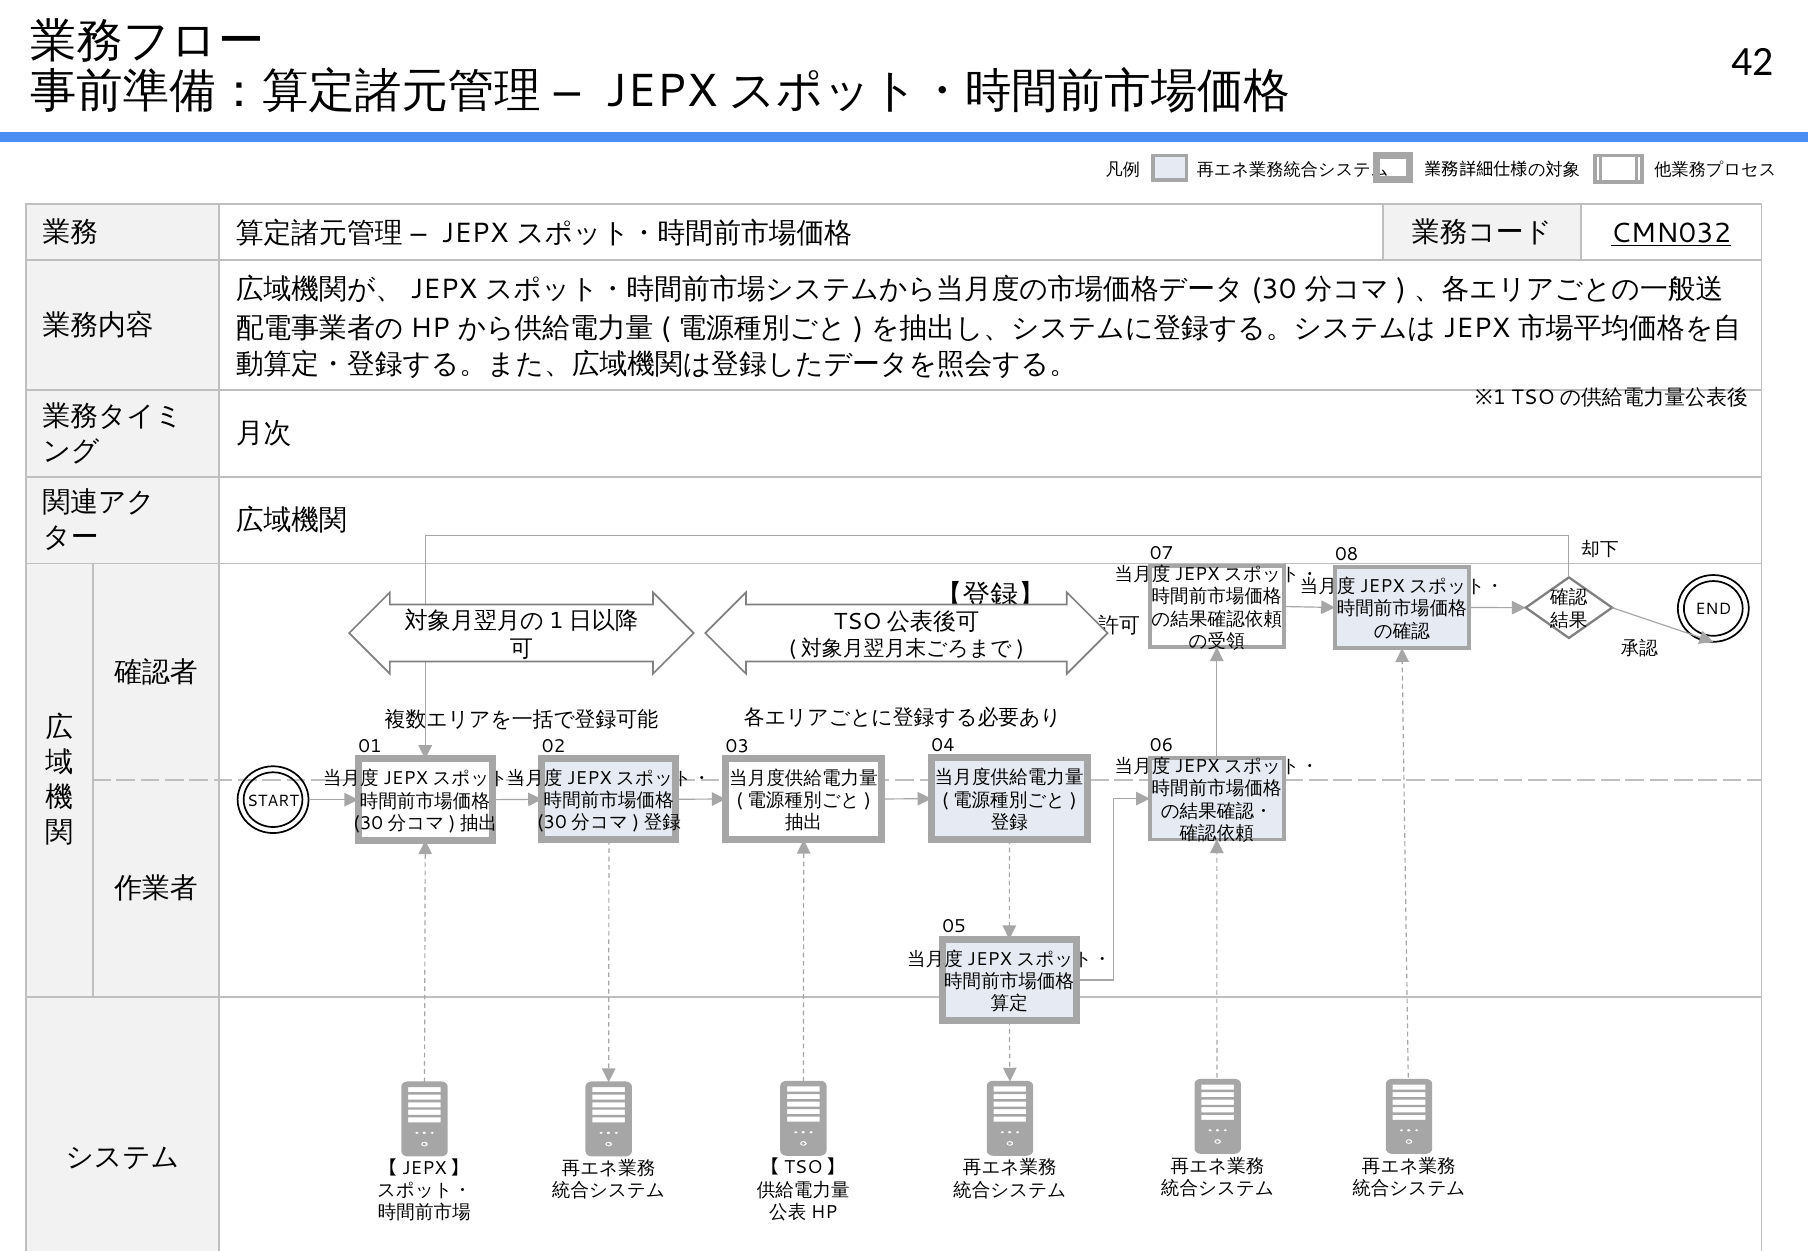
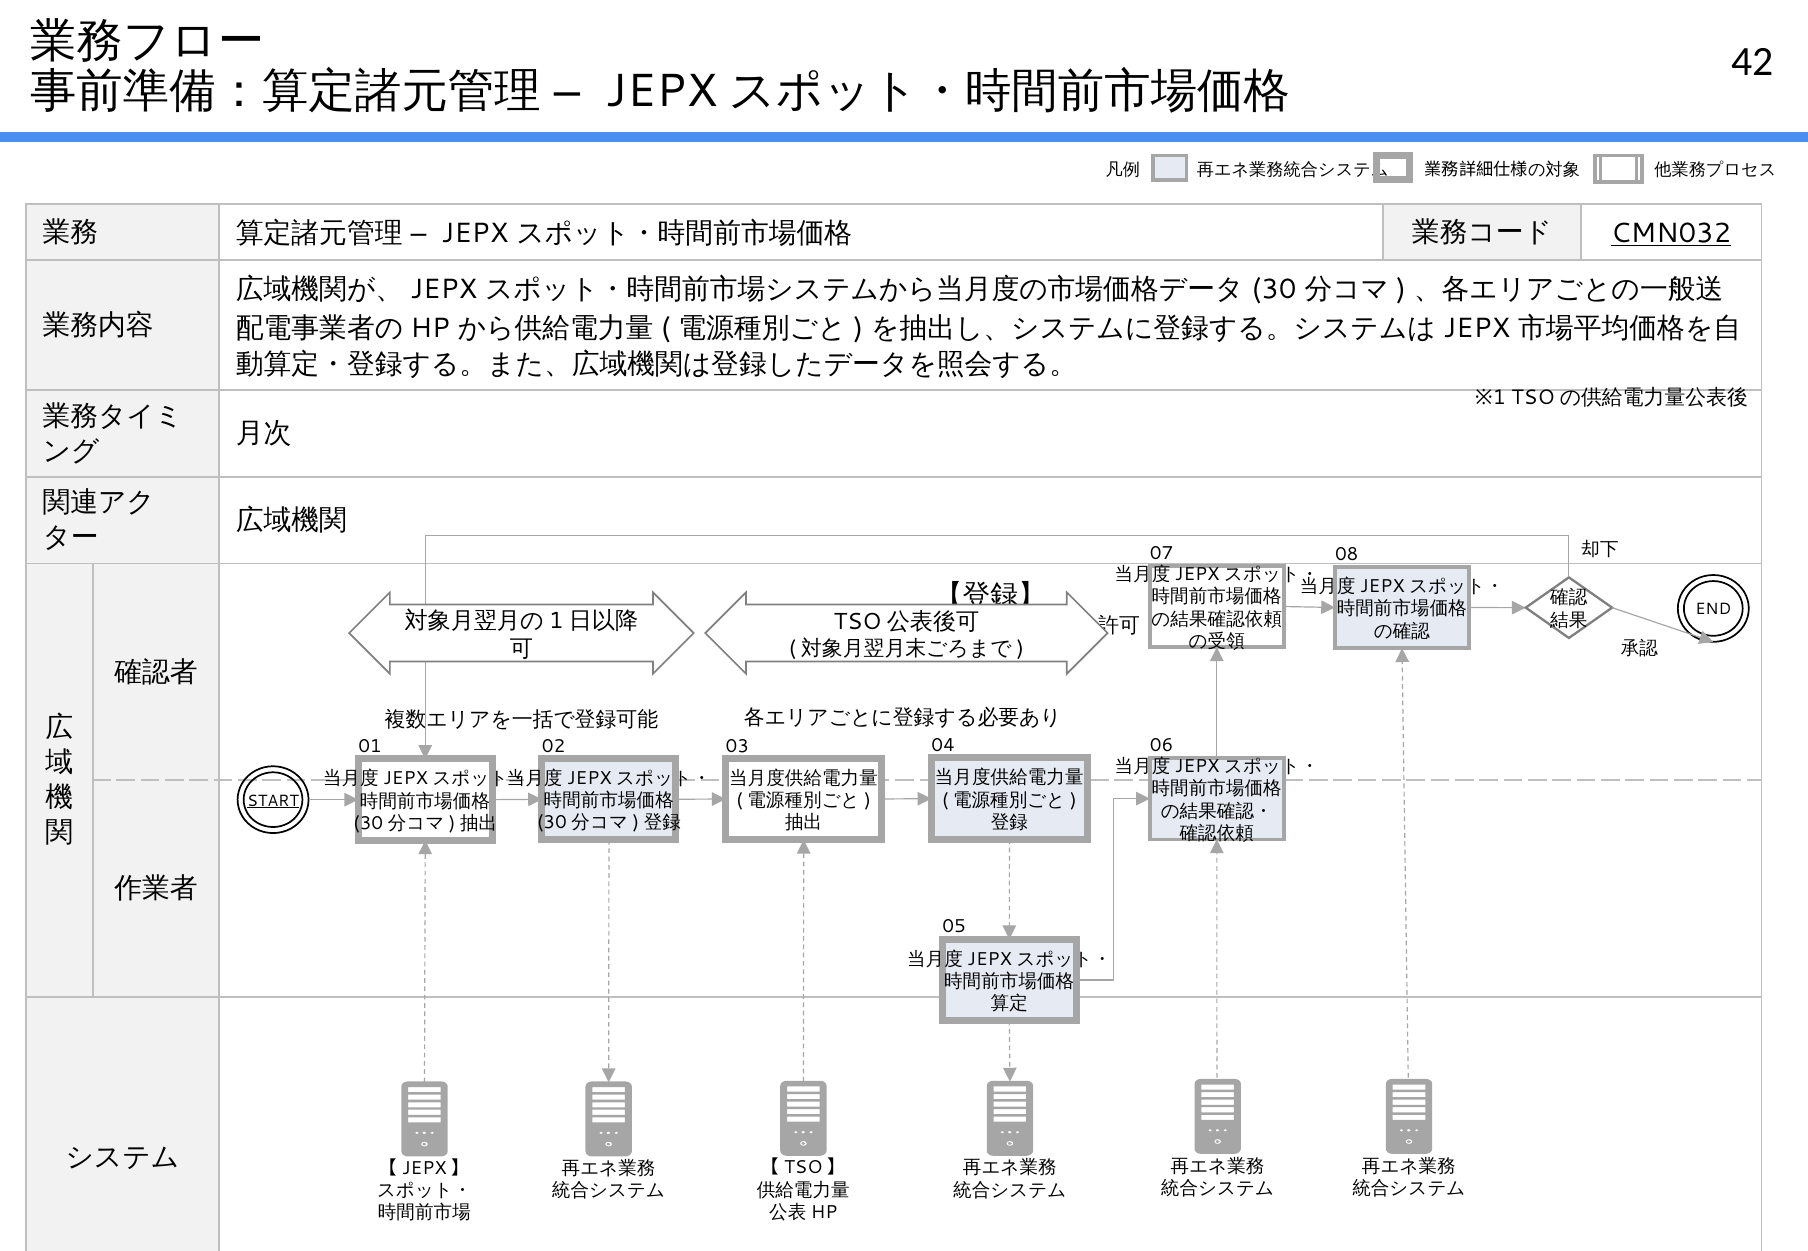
START underline: none -> present
